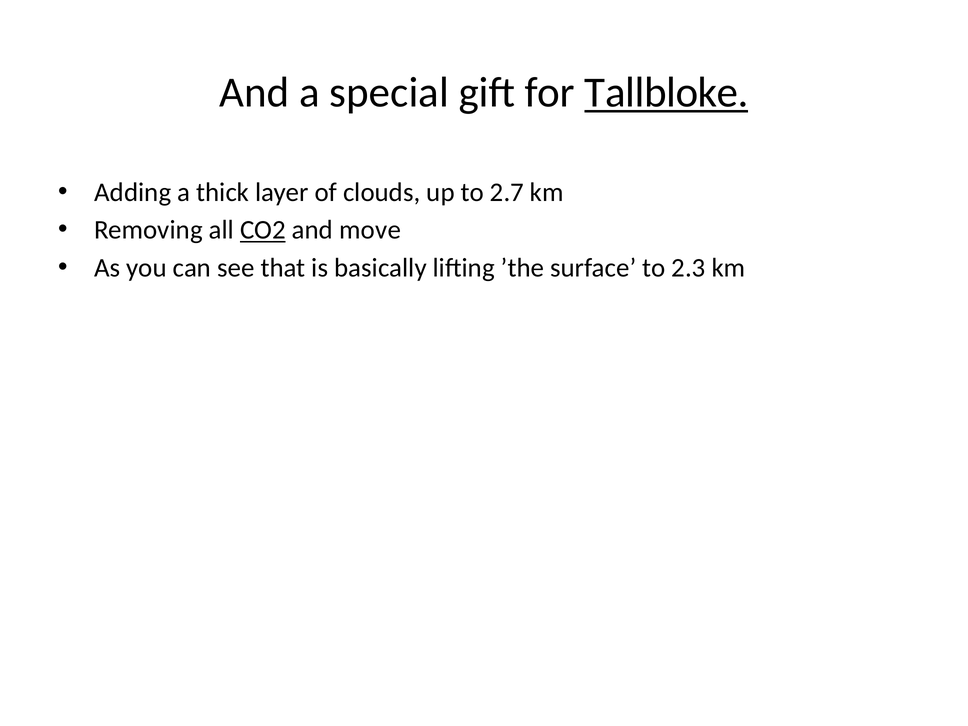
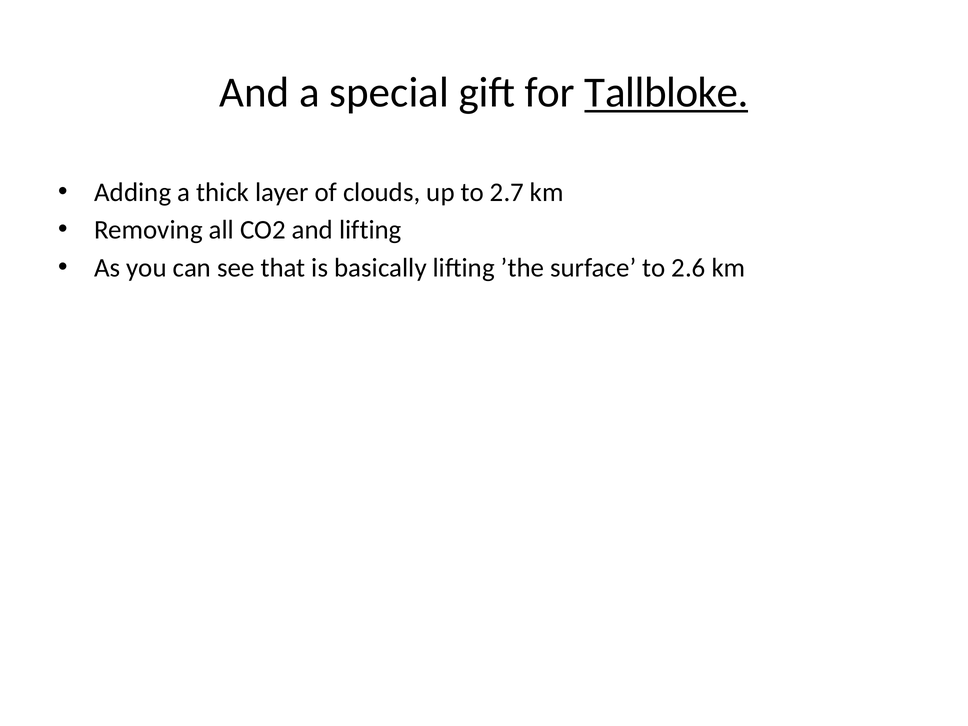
CO2 underline: present -> none
and move: move -> lifting
2.3: 2.3 -> 2.6
